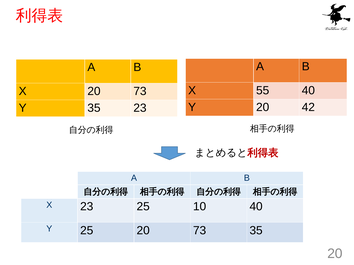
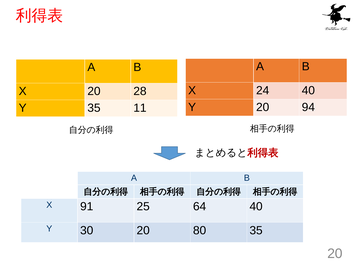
55: 55 -> 24
X 20 73: 73 -> 28
42: 42 -> 94
35 23: 23 -> 11
X 23: 23 -> 91
10: 10 -> 64
Y 25: 25 -> 30
73 at (200, 231): 73 -> 80
